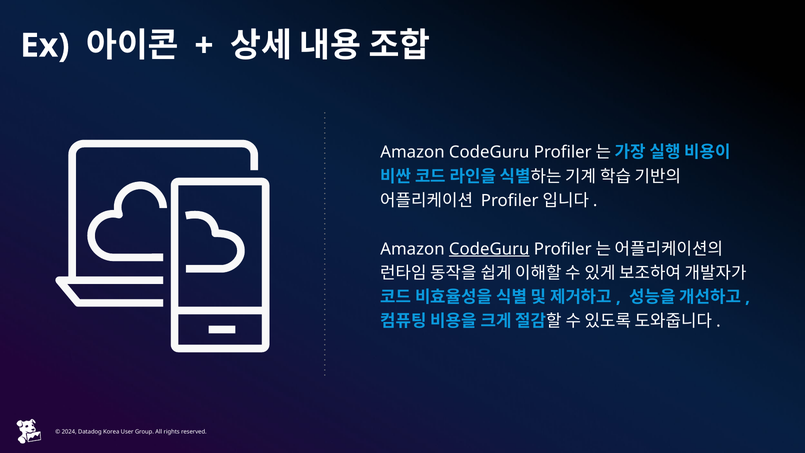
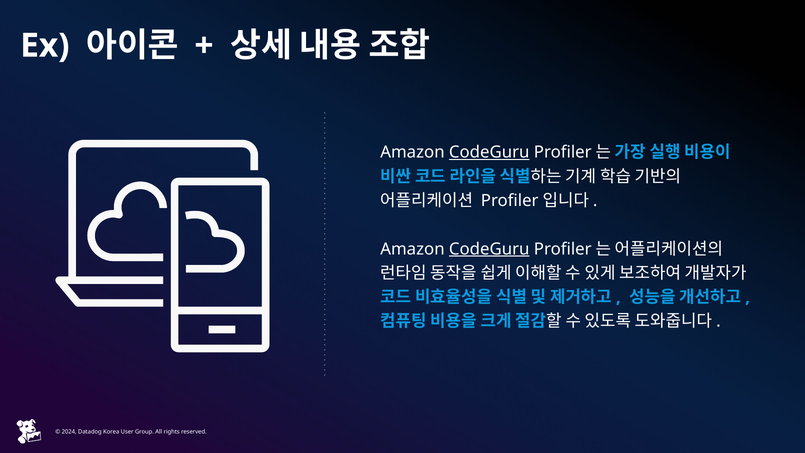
CodeGuru at (489, 152) underline: none -> present
